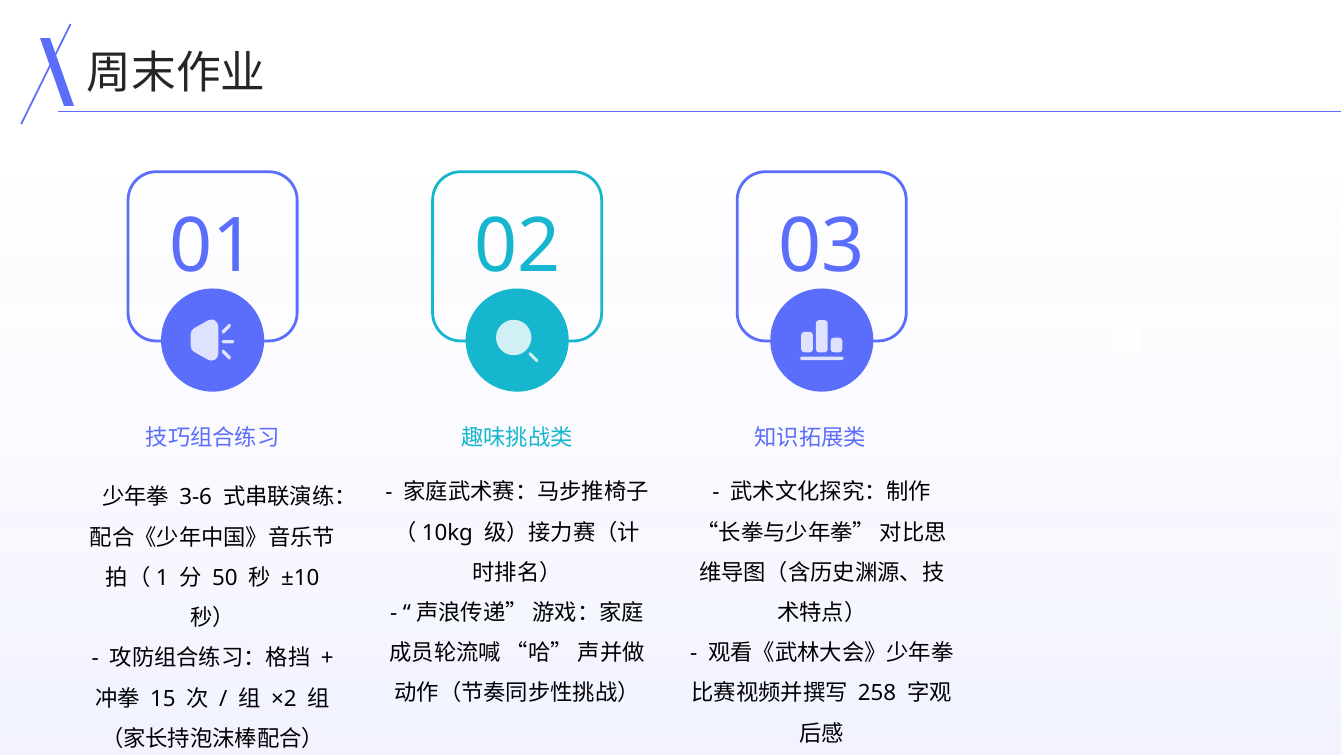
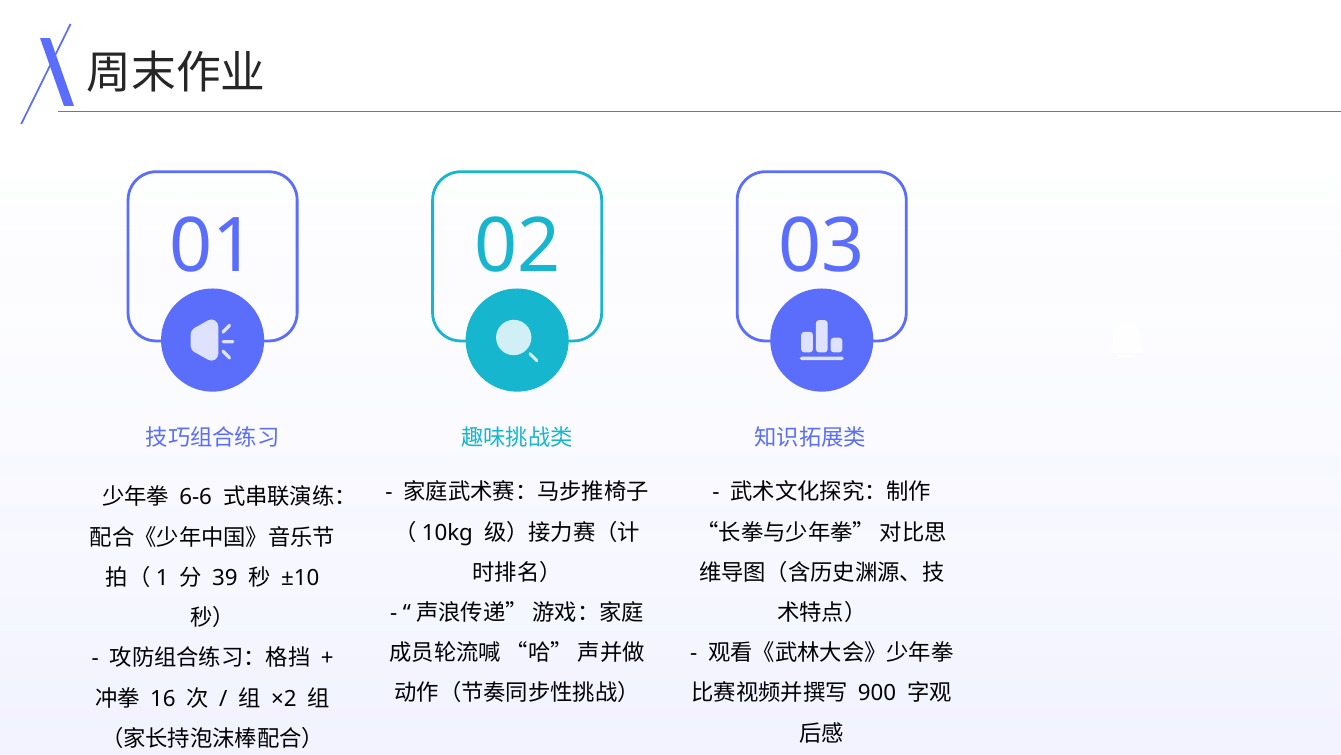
3-6: 3-6 -> 6-6
50: 50 -> 39
258: 258 -> 900
15: 15 -> 16
